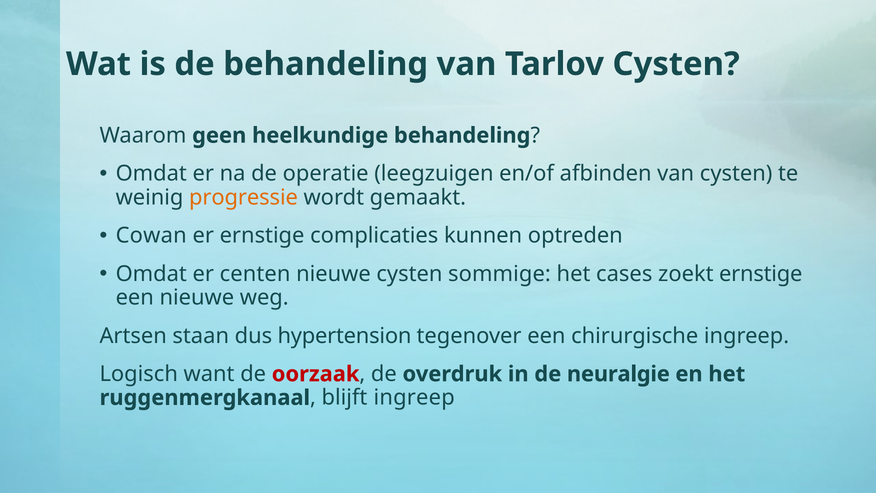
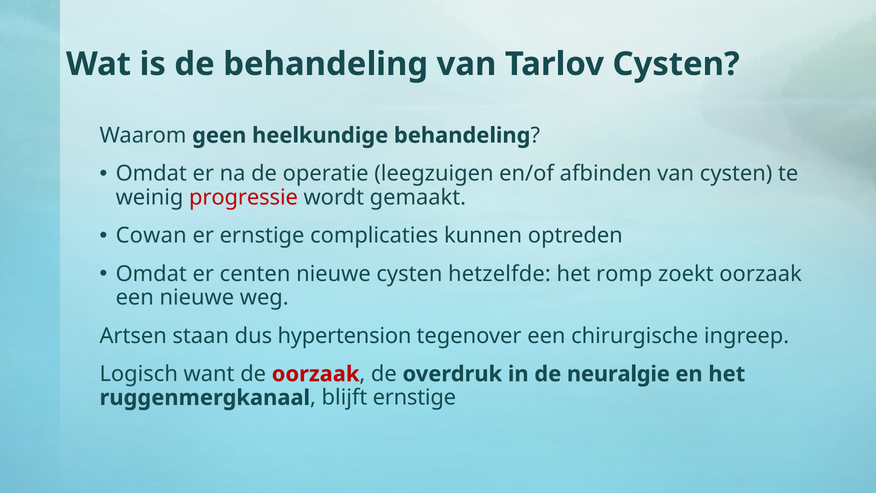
progressie colour: orange -> red
sommige: sommige -> hetzelfde
cases: cases -> romp
zoekt ernstige: ernstige -> oorzaak
blijft ingreep: ingreep -> ernstige
